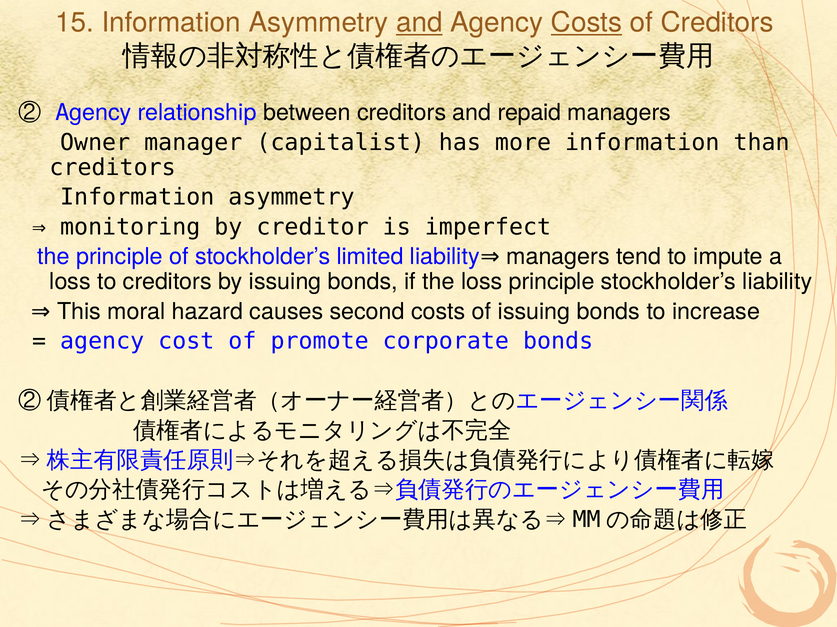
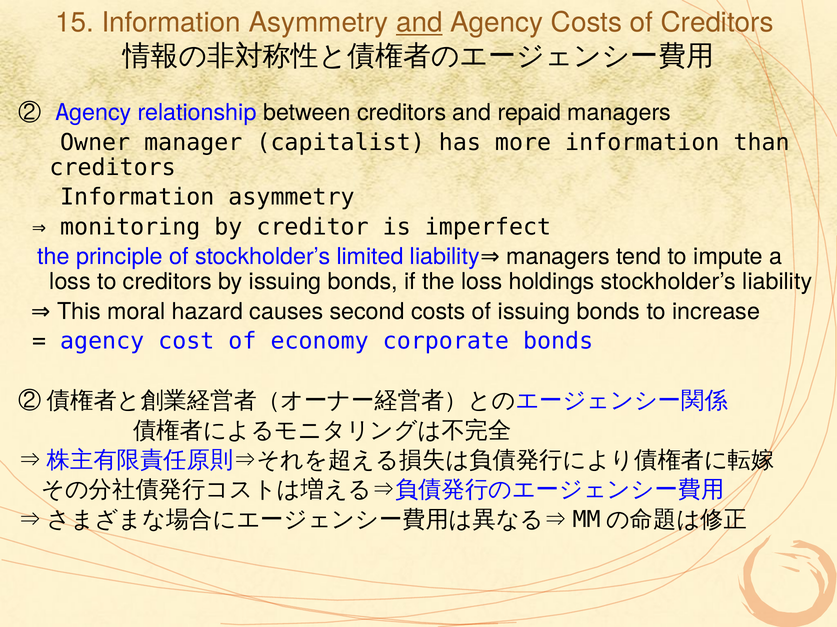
Costs at (587, 23) underline: present -> none
loss principle: principle -> holdings
promote: promote -> economy
